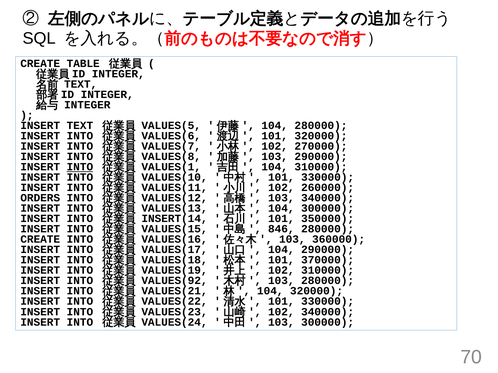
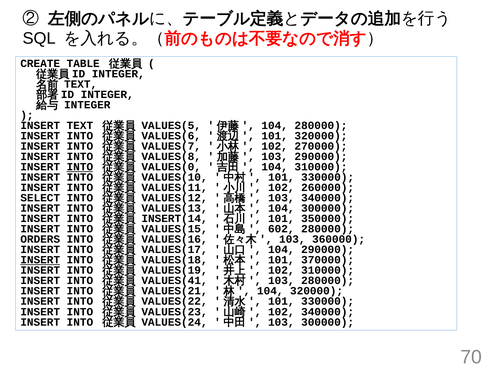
VALUES(1: VALUES(1 -> VALUES(0
ORDERS: ORDERS -> SELECT
846: 846 -> 602
CREATE at (40, 240): CREATE -> ORDERS
INSERT at (40, 260) underline: none -> present
VALUES(92: VALUES(92 -> VALUES(41
